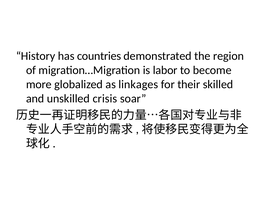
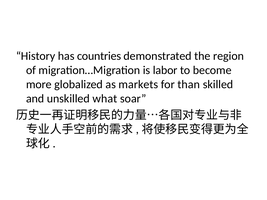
linkages: linkages -> markets
their: their -> than
crisis: crisis -> what
